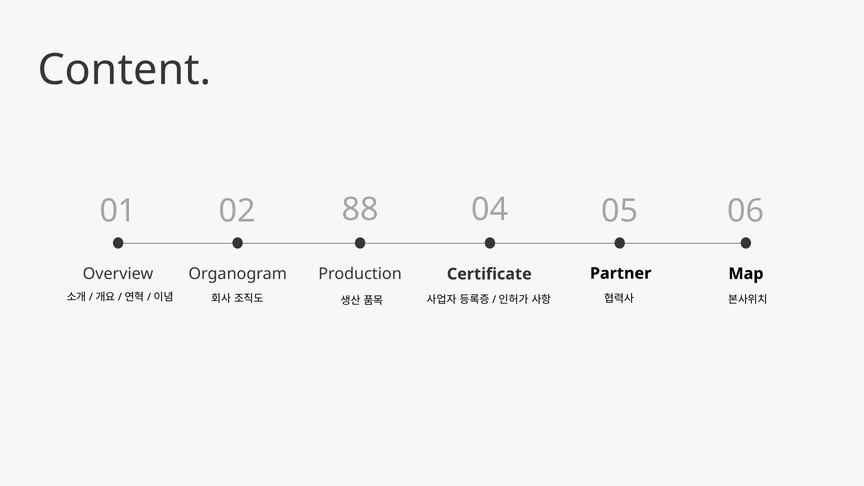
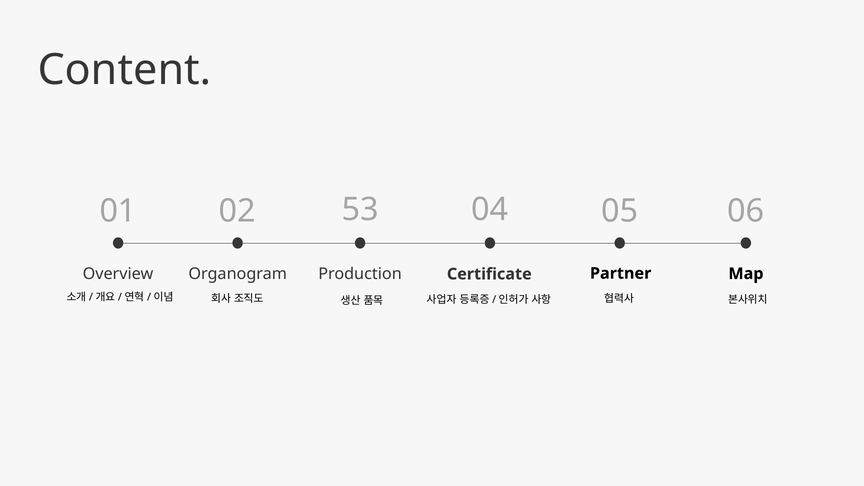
88: 88 -> 53
